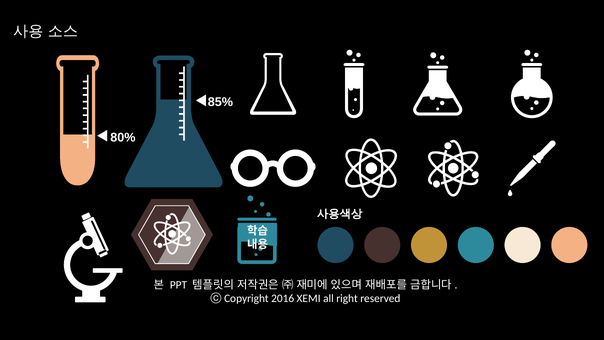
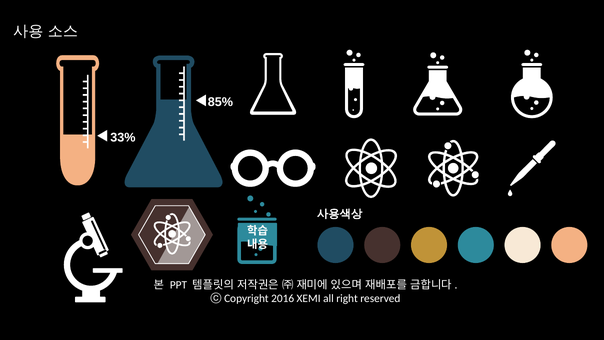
80%: 80% -> 33%
